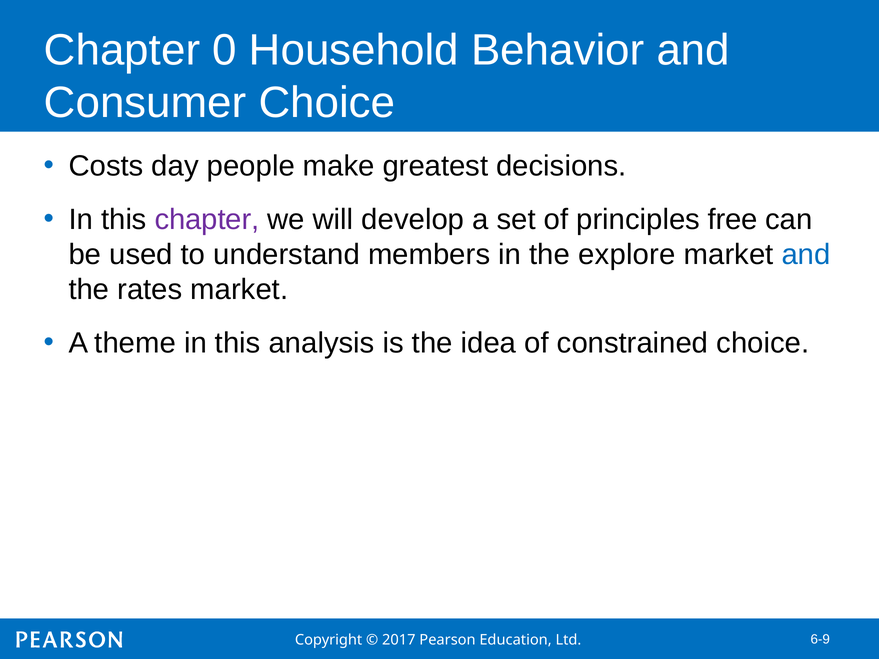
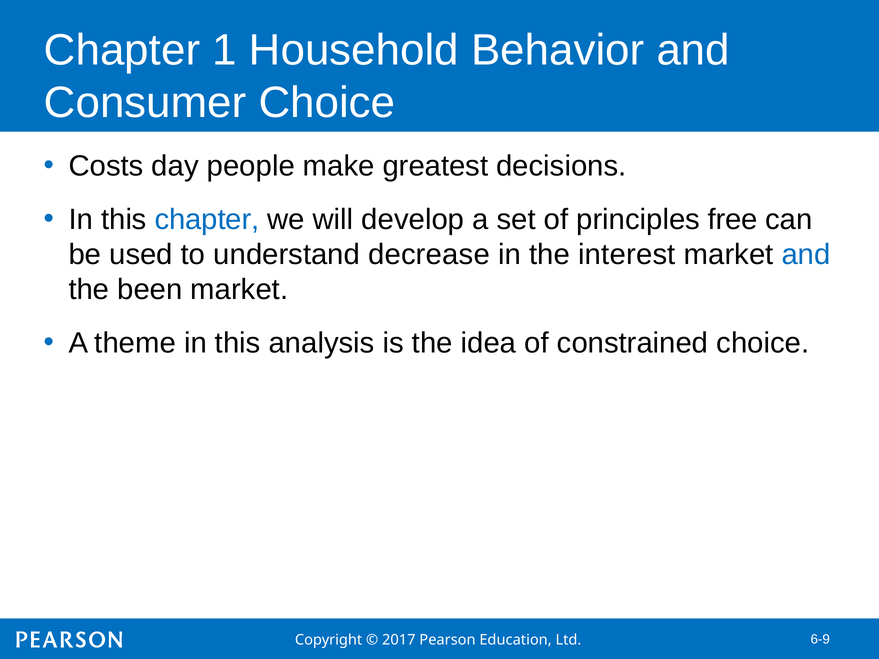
0: 0 -> 1
chapter at (207, 220) colour: purple -> blue
members: members -> decrease
explore: explore -> interest
rates: rates -> been
